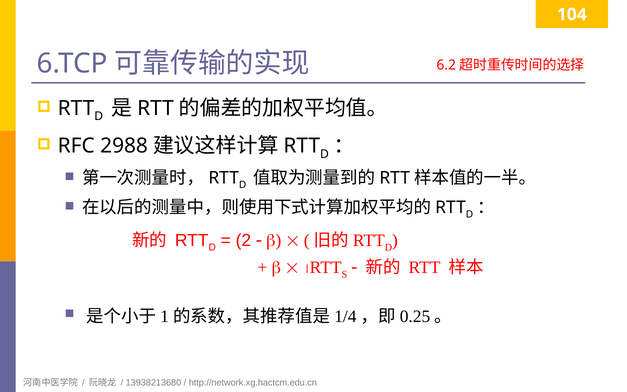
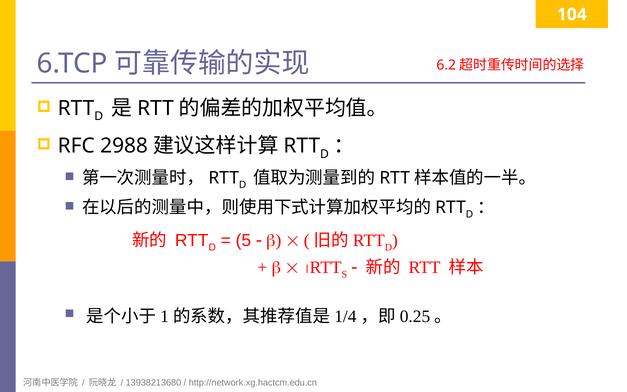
2: 2 -> 5
